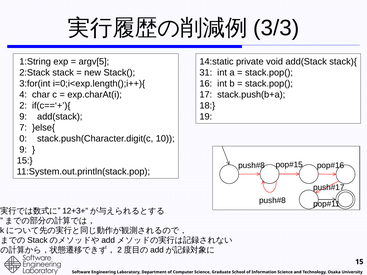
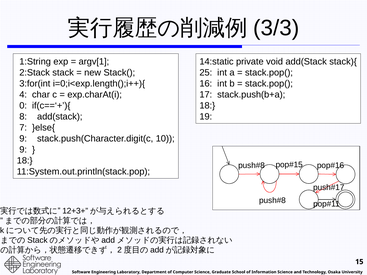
argv[5: argv[5 -> argv[1
31: 31 -> 25
2: 2 -> 0
9 at (23, 117): 9 -> 8
0 at (23, 139): 0 -> 9
15 at (25, 161): 15 -> 18
